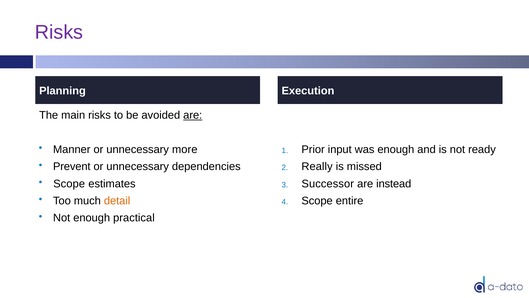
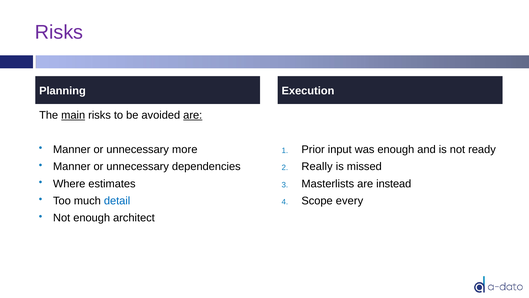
main underline: none -> present
Prevent at (72, 166): Prevent -> Manner
Scope at (69, 183): Scope -> Where
Successor: Successor -> Masterlists
detail colour: orange -> blue
entire: entire -> every
practical: practical -> architect
